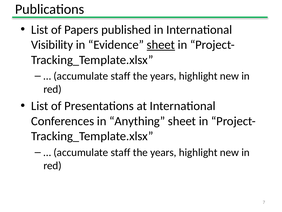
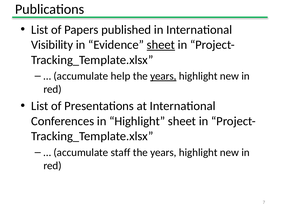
staff at (121, 76): staff -> help
years at (163, 76) underline: none -> present
in Anything: Anything -> Highlight
